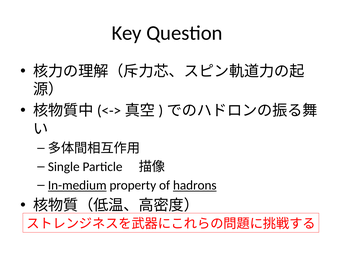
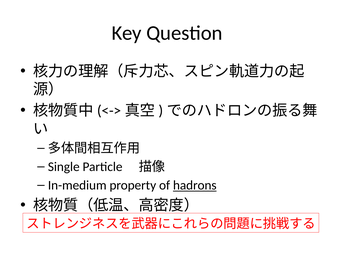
In-medium underline: present -> none
